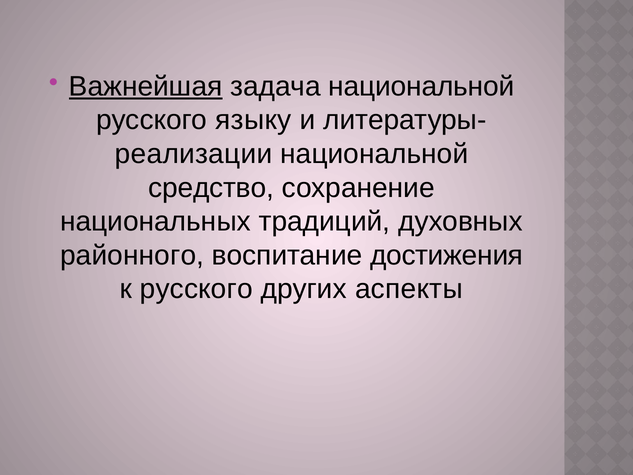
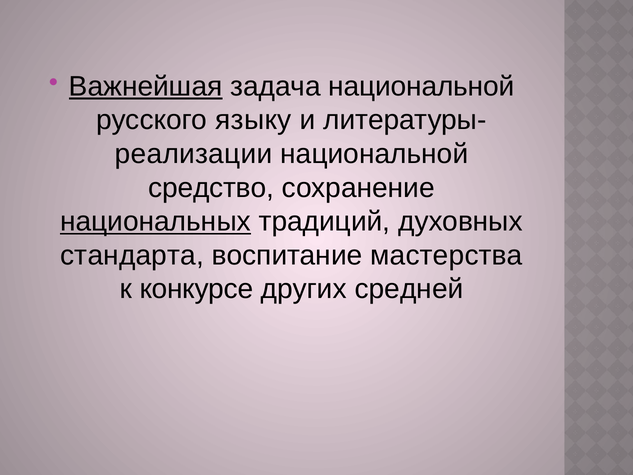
национальных underline: none -> present
районного: районного -> стандарта
достижения: достижения -> мастерства
к русского: русского -> конкурсе
аспекты: аспекты -> средней
